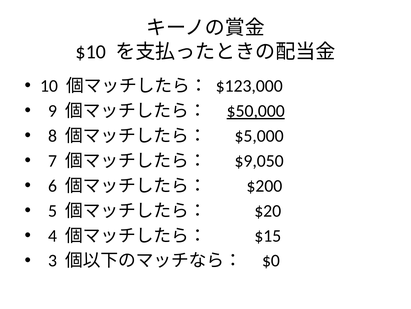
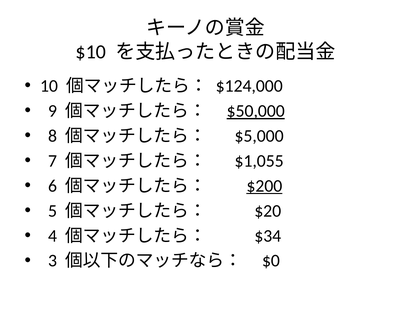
$123,000: $123,000 -> $124,000
$9,050: $9,050 -> $1,055
$200 underline: none -> present
$15: $15 -> $34
